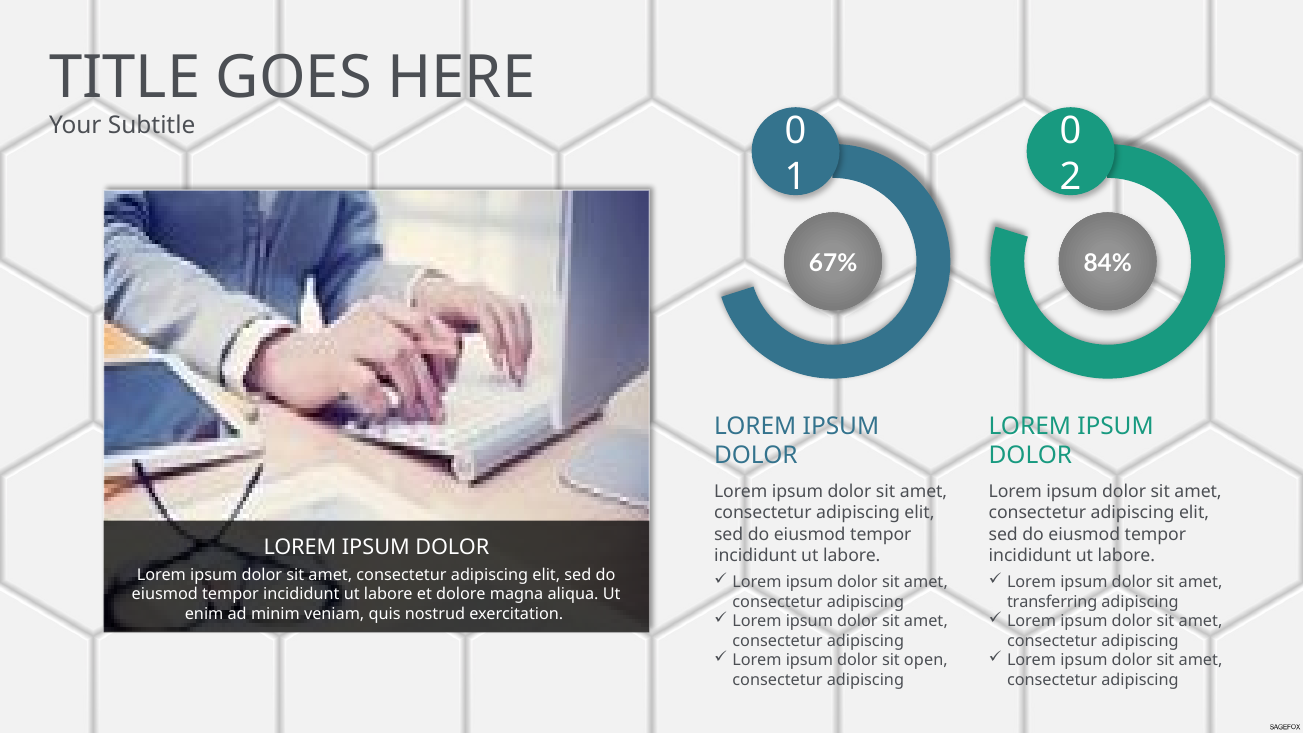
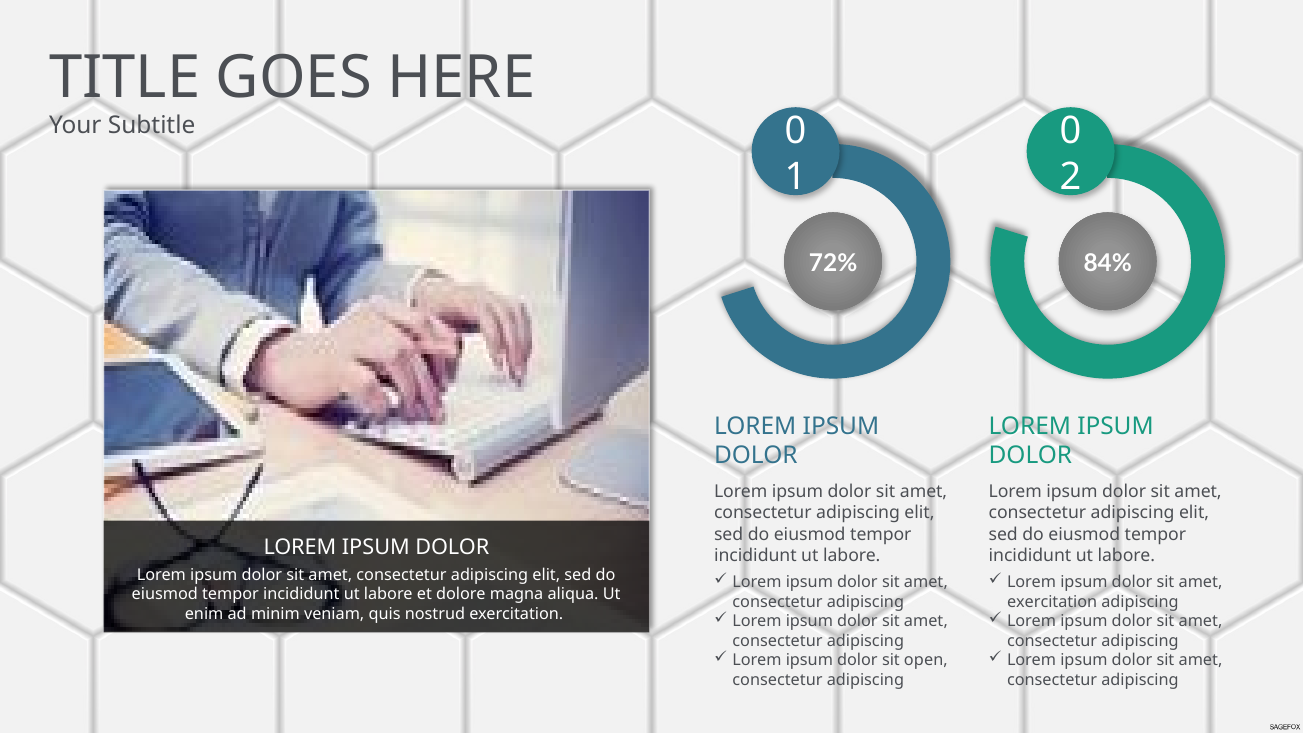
67%: 67% -> 72%
transferring at (1052, 602): transferring -> exercitation
